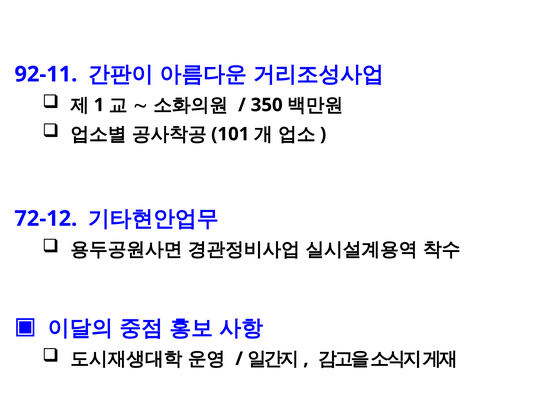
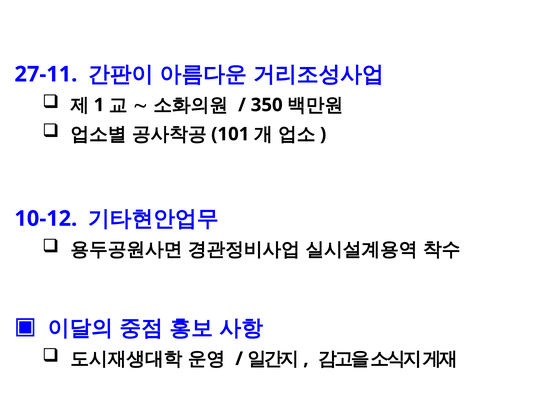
92-11: 92-11 -> 27-11
72-12: 72-12 -> 10-12
